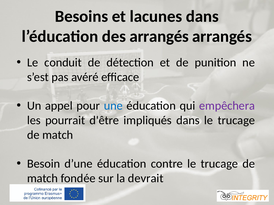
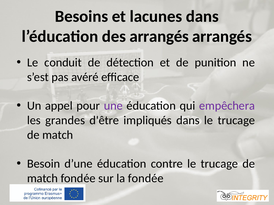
une colour: blue -> purple
pourrait: pourrait -> grandes
la devrait: devrait -> fondée
